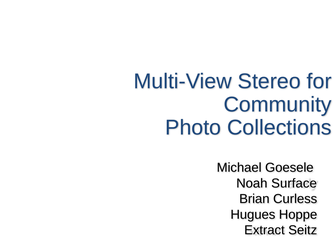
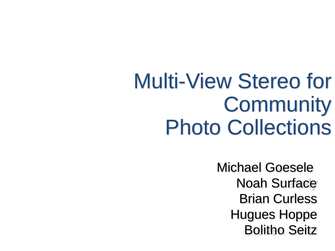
Extract: Extract -> Bolitho
